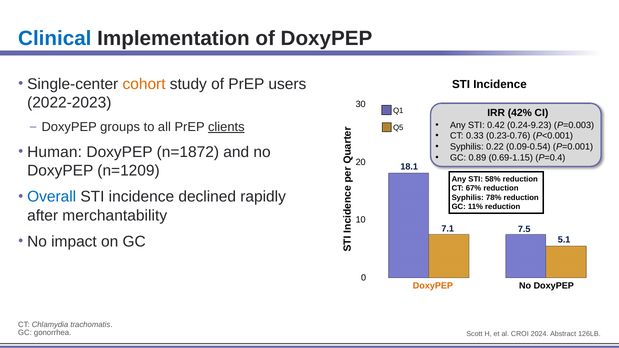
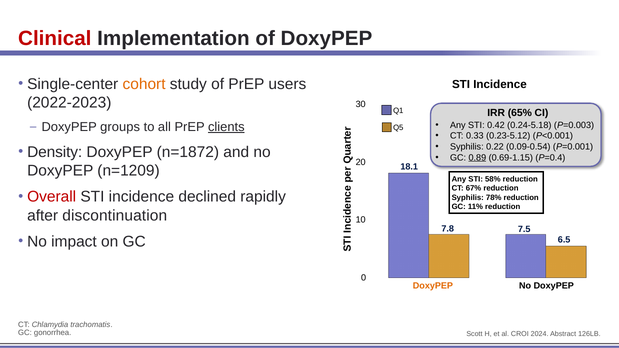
Clinical colour: blue -> red
42%: 42% -> 65%
0.24-9.23: 0.24-9.23 -> 0.24-5.18
0.23-0.76: 0.23-0.76 -> 0.23-5.12
Human: Human -> Density
0.89 underline: none -> present
Overall colour: blue -> red
merchantability: merchantability -> discontinuation
7.1: 7.1 -> 7.8
5.1: 5.1 -> 6.5
